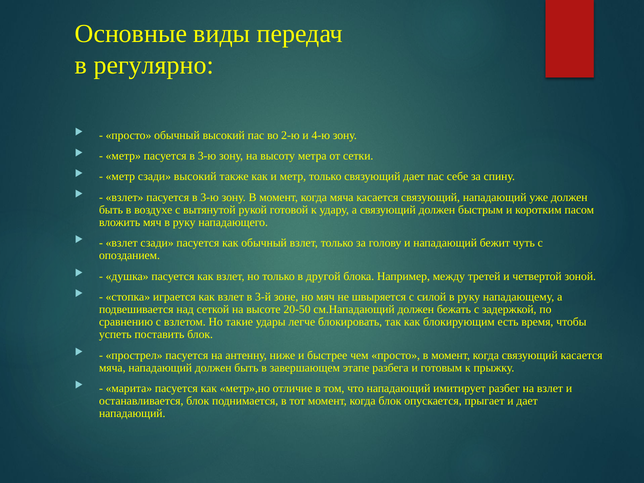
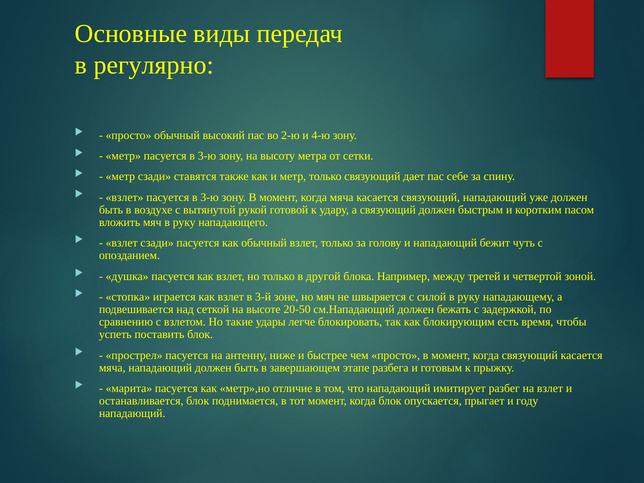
сзади высокий: высокий -> ставятся
и дает: дает -> году
